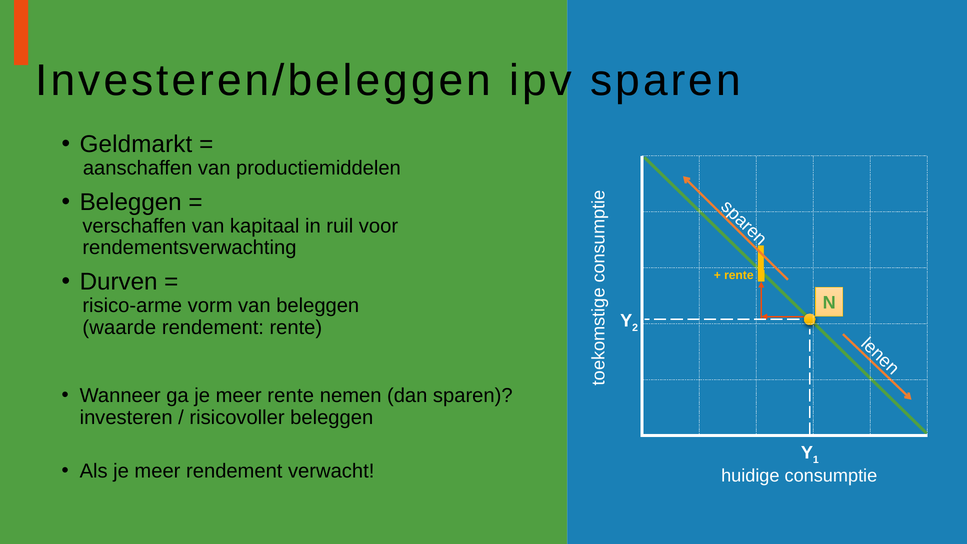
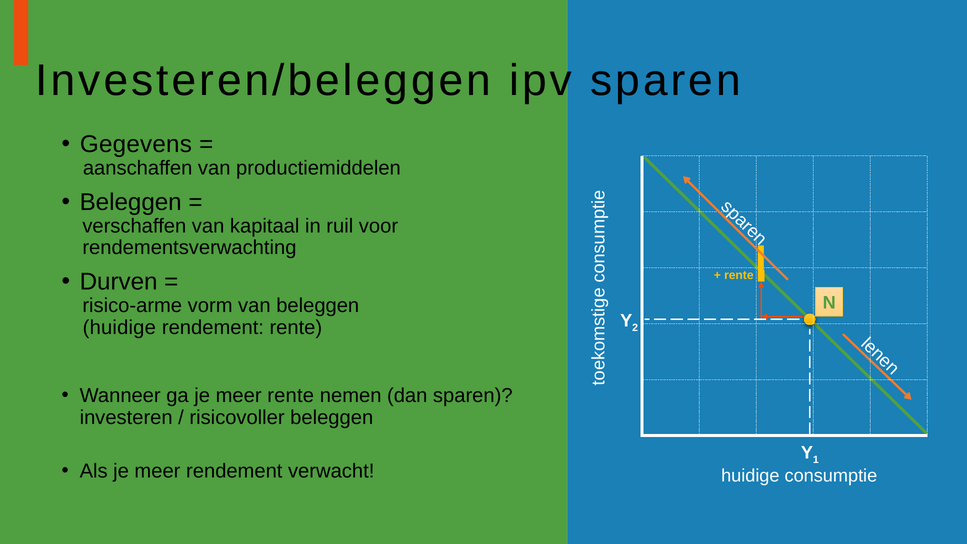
Geldmarkt: Geldmarkt -> Gegevens
waarde at (119, 328): waarde -> huidige
